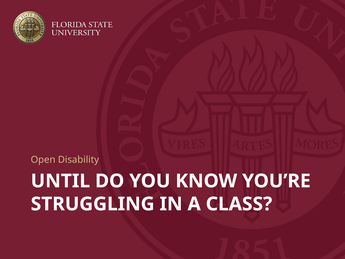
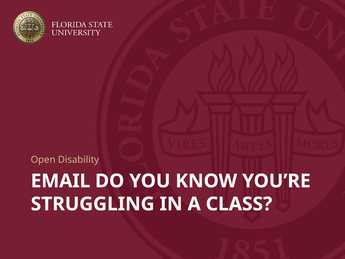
UNTIL: UNTIL -> EMAIL
